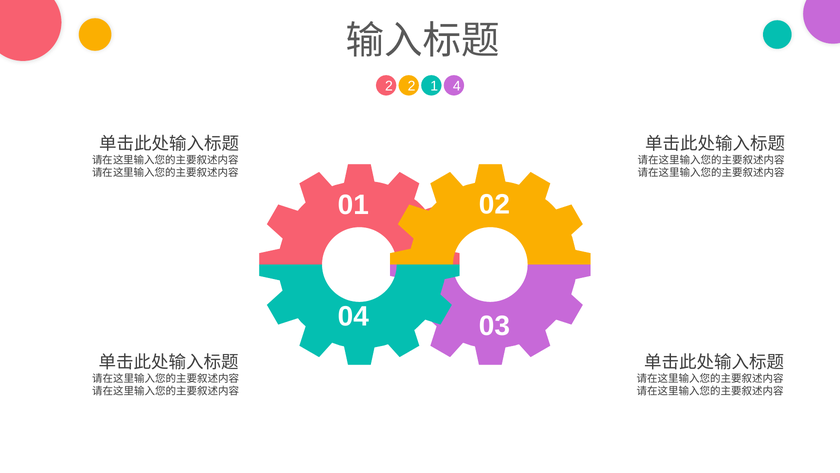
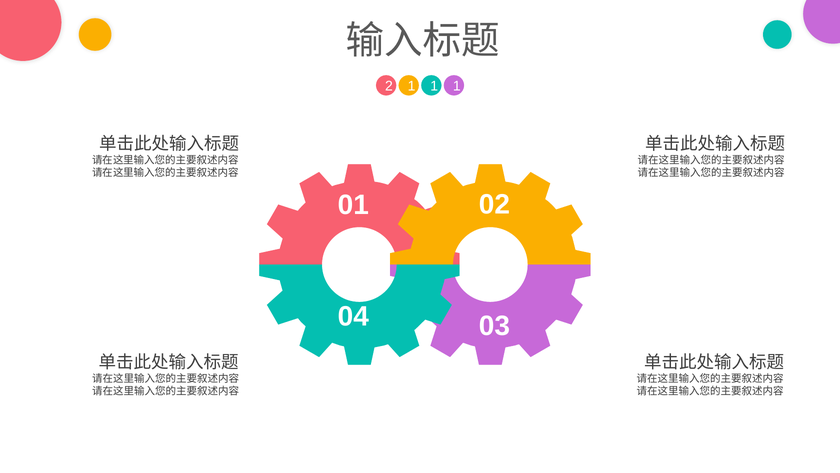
2 2: 2 -> 1
4 at (457, 86): 4 -> 1
